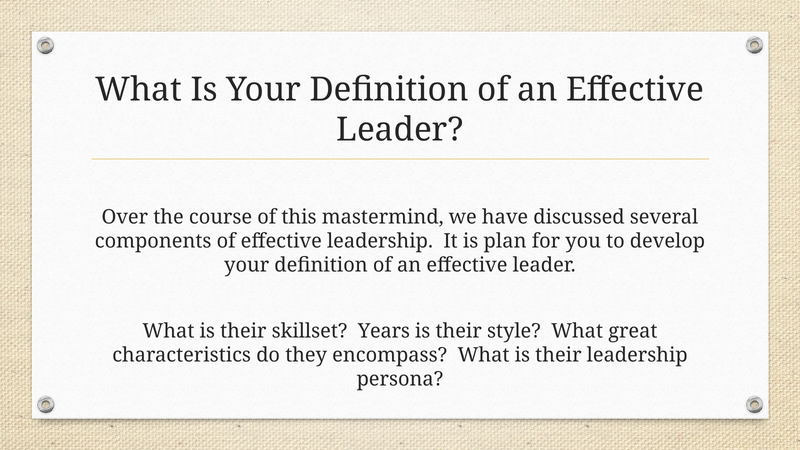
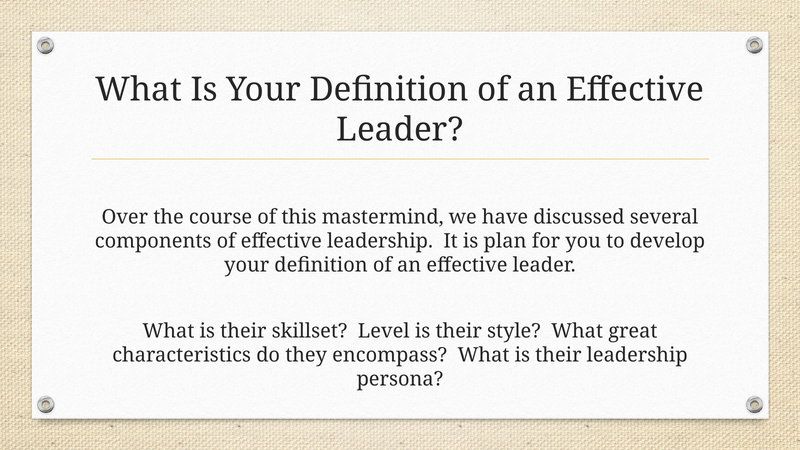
Years: Years -> Level
